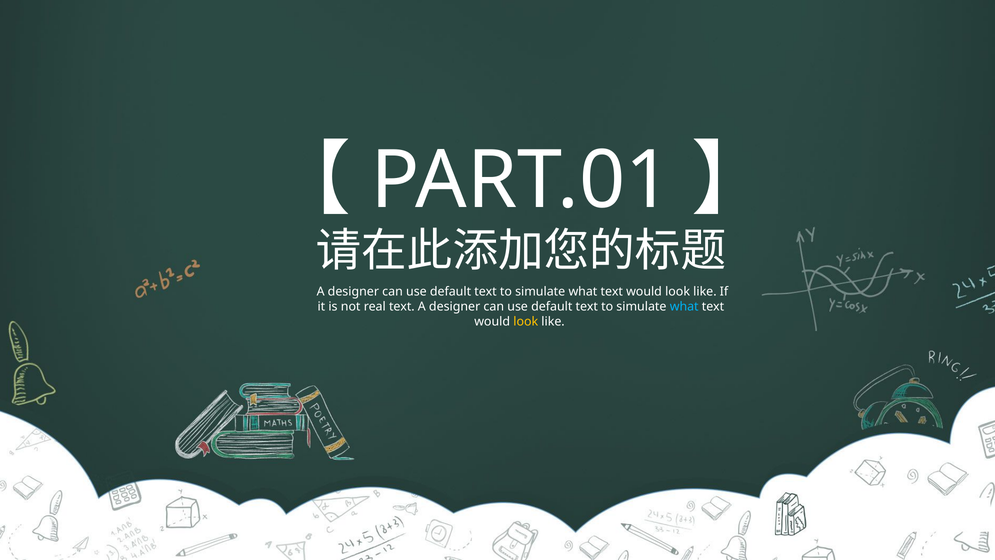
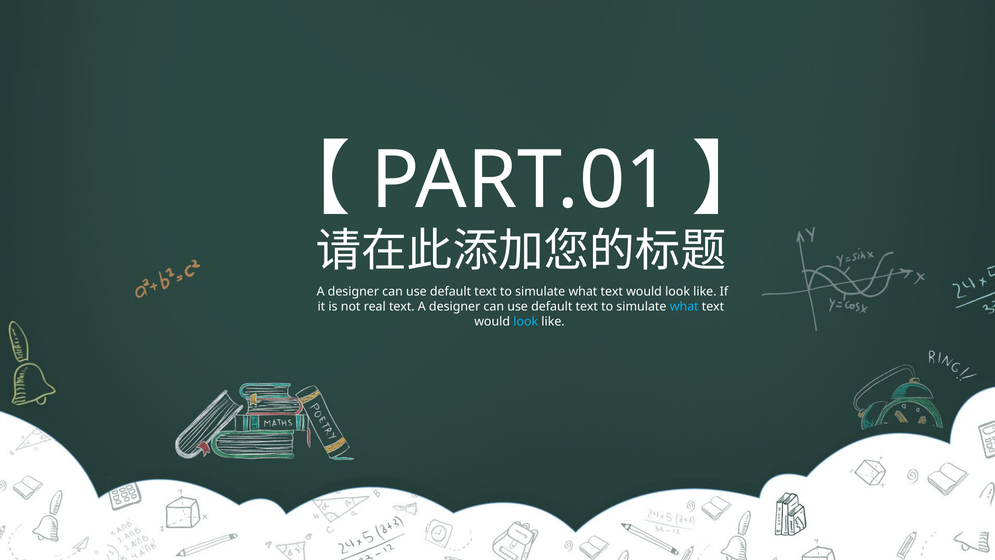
look at (526, 322) colour: yellow -> light blue
